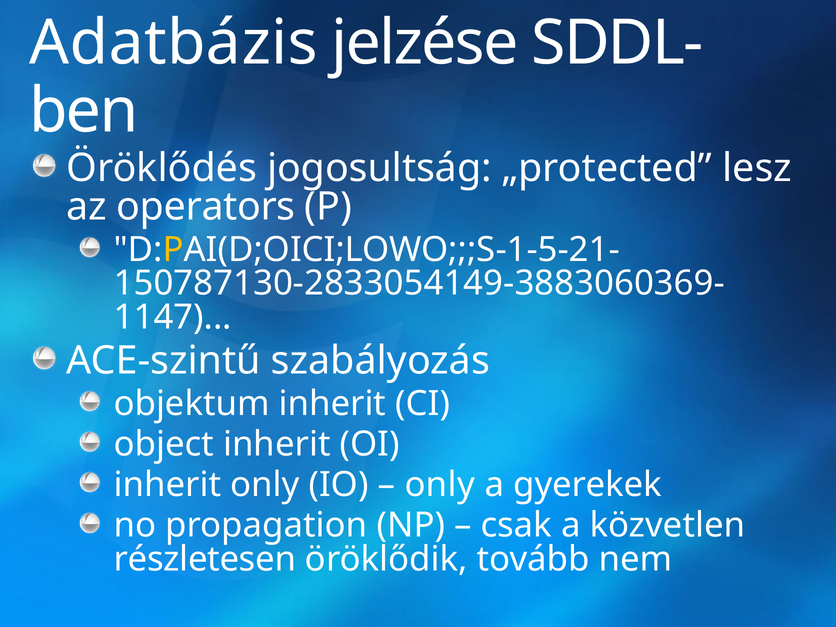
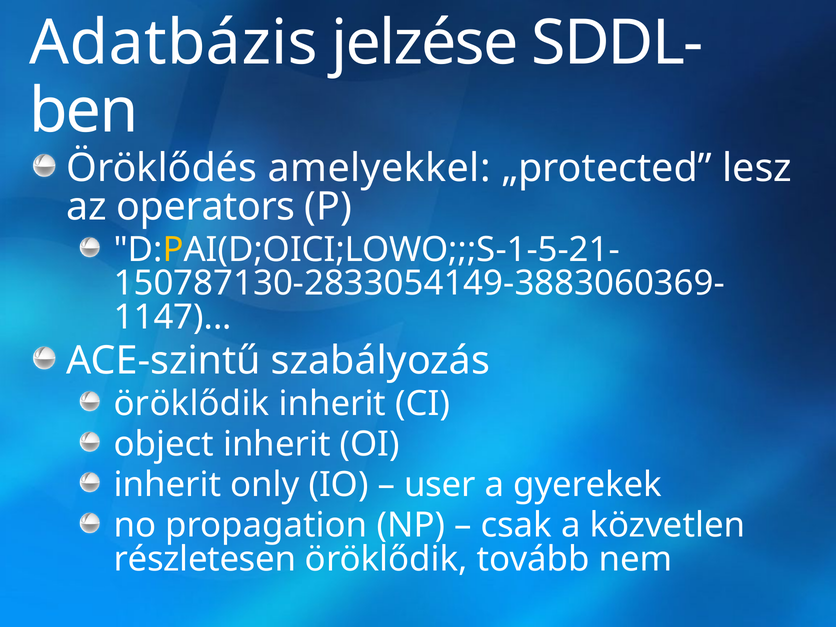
jogosultság: jogosultság -> amelyekkel
objektum at (192, 404): objektum -> öröklődik
only at (440, 485): only -> user
